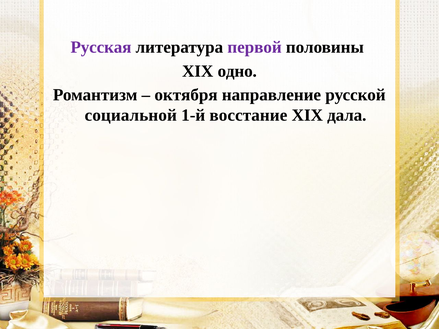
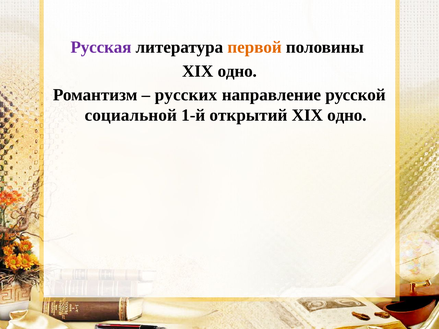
первой colour: purple -> orange
октября: октября -> русских
восстание: восстание -> открытий
дала at (347, 115): дала -> одно
